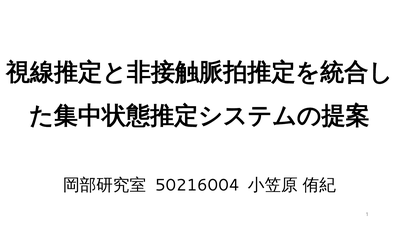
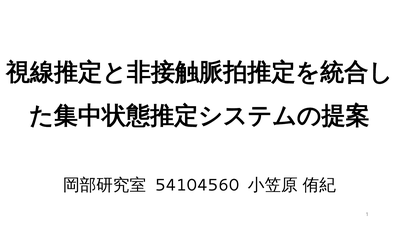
50216004: 50216004 -> 54104560
